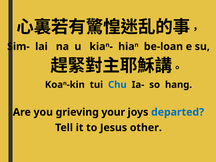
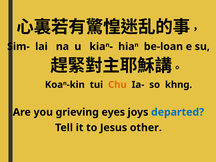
Chu colour: blue -> orange
hang: hang -> khng
your: your -> eyes
